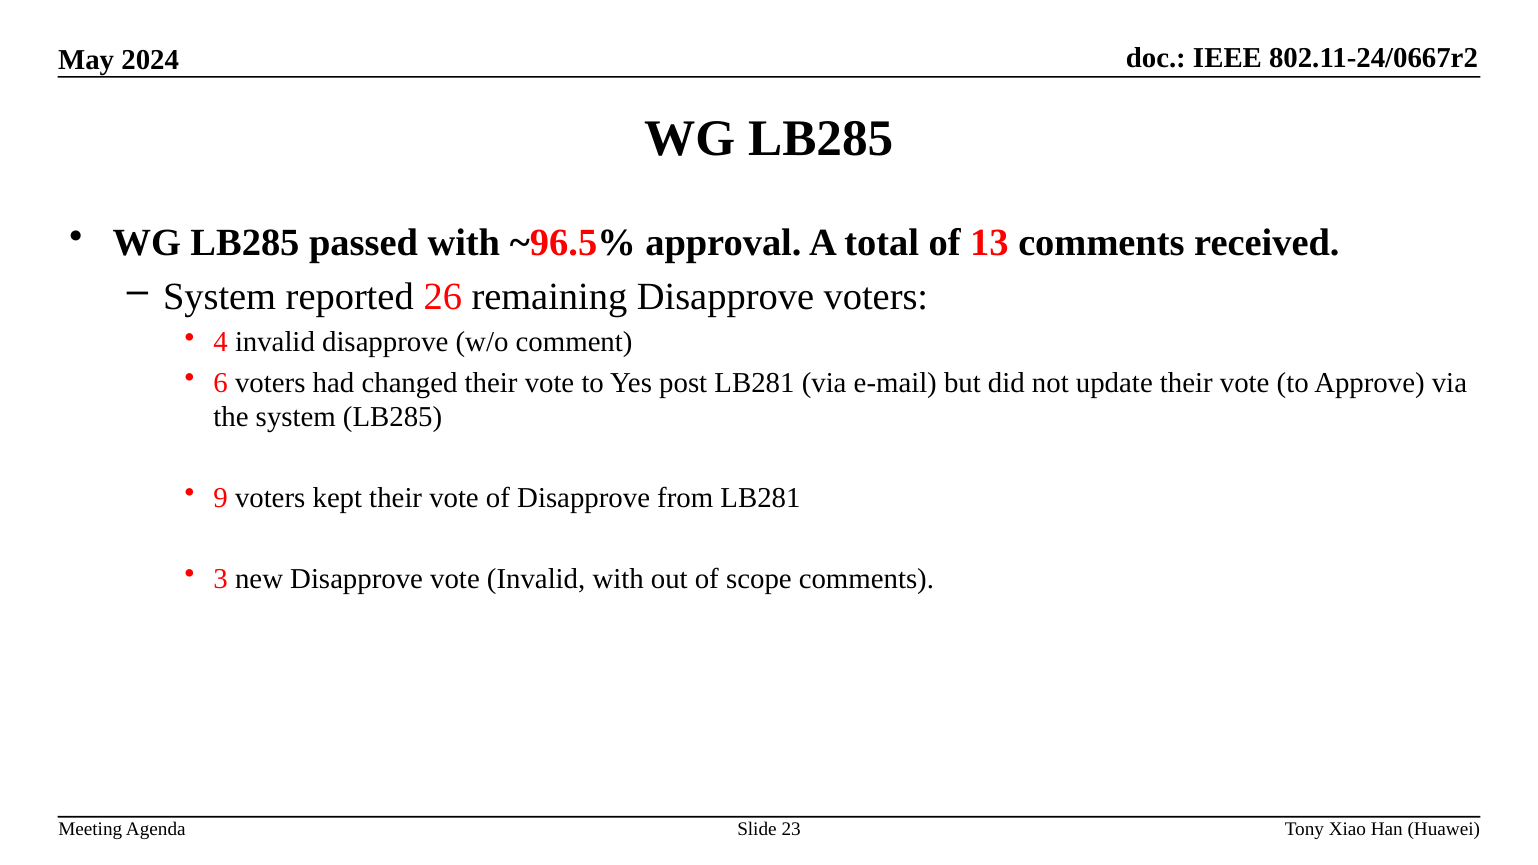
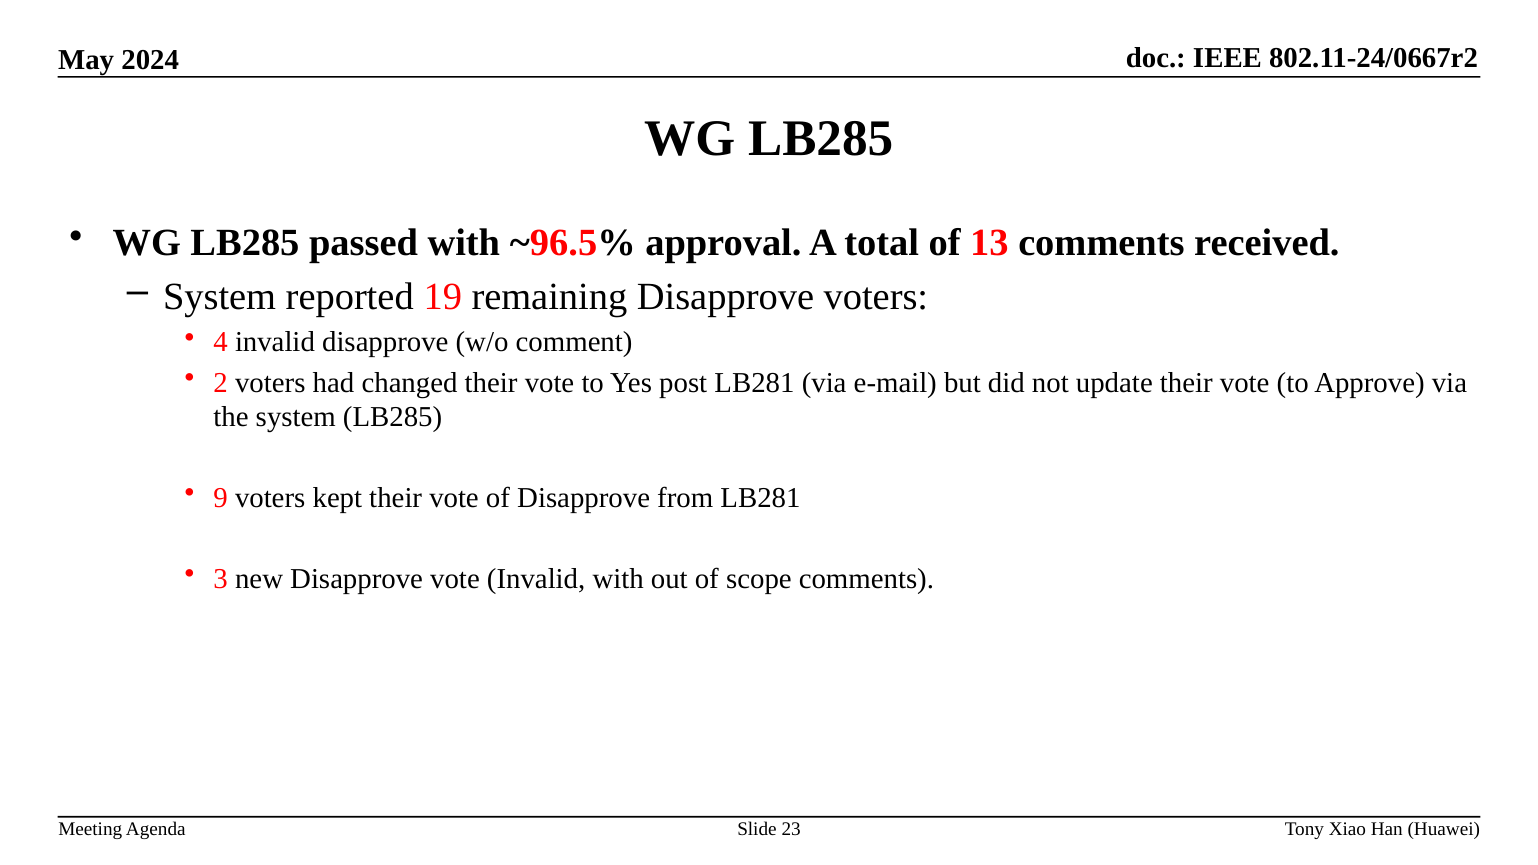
26: 26 -> 19
6: 6 -> 2
